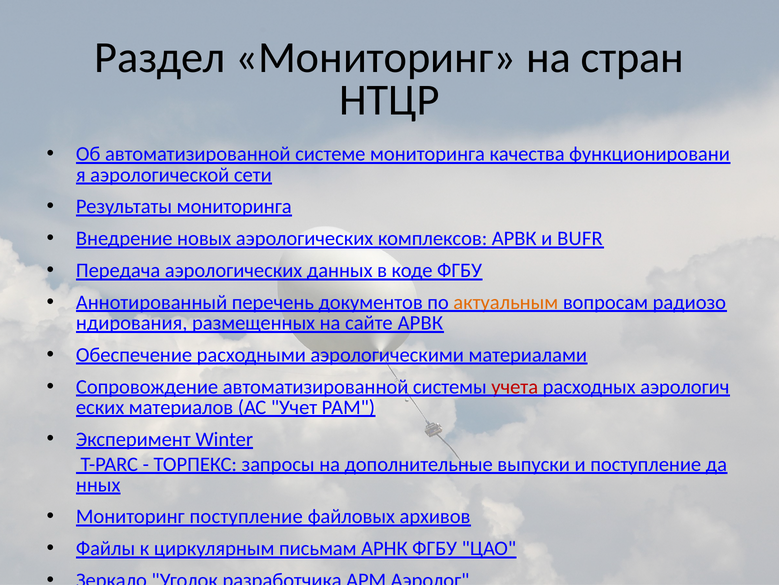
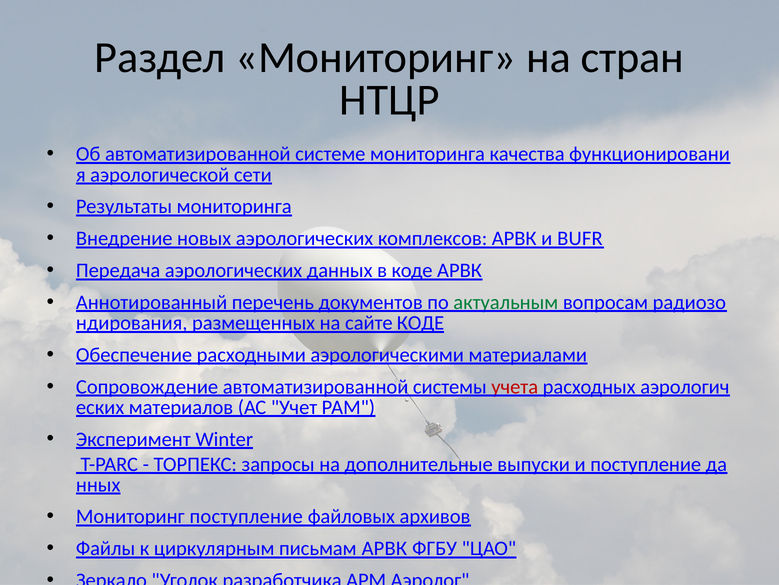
коде ФГБУ: ФГБУ -> АРВК
актуальным colour: orange -> green
сайте АРВК: АРВК -> КОДЕ
письмам АРНК: АРНК -> АРВК
